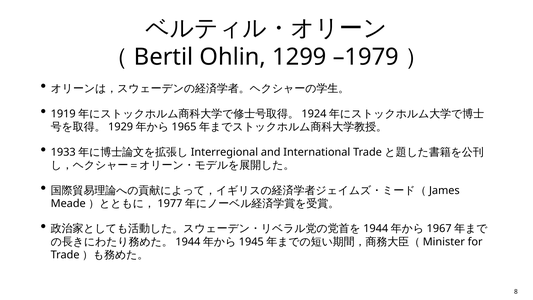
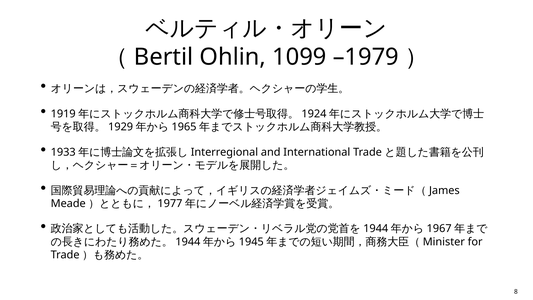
1299: 1299 -> 1099
